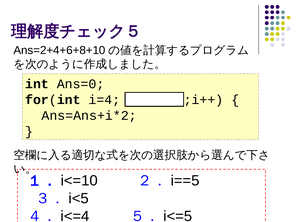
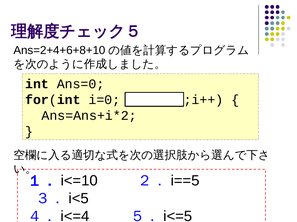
i=4: i=4 -> i=0
